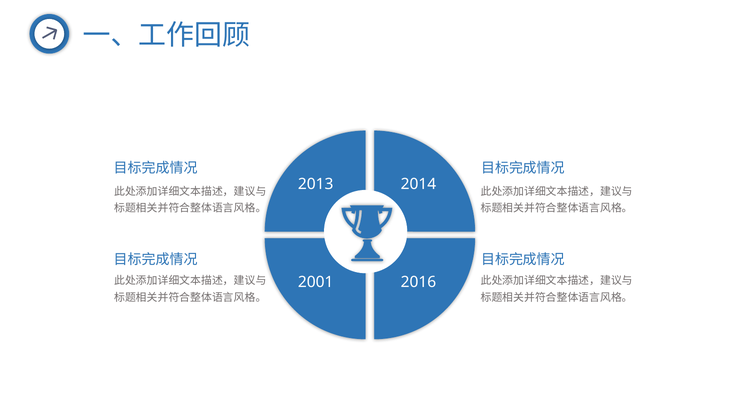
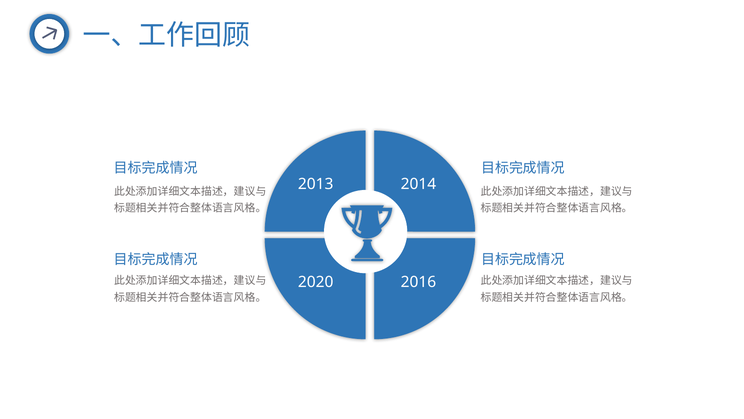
2001: 2001 -> 2020
